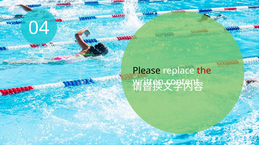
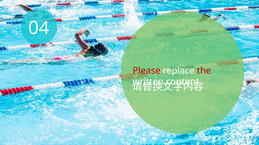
Please colour: black -> red
